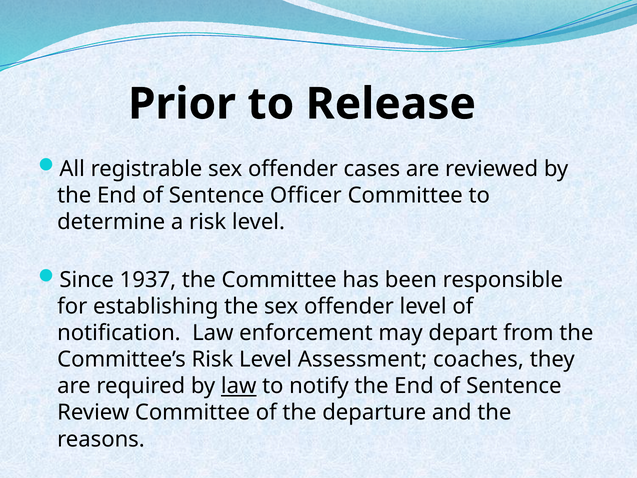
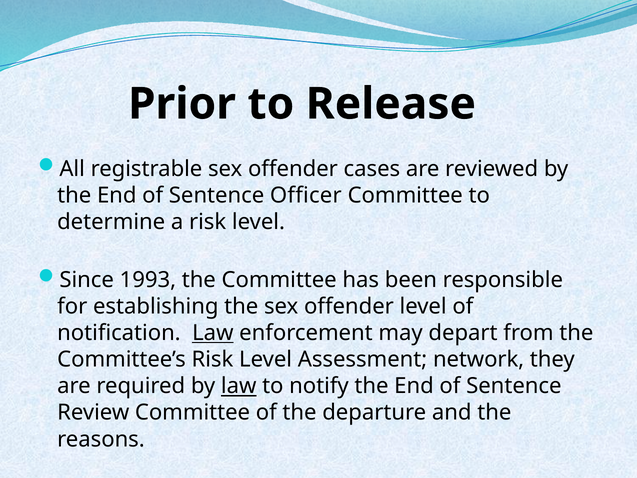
1937: 1937 -> 1993
Law at (213, 333) underline: none -> present
coaches: coaches -> network
